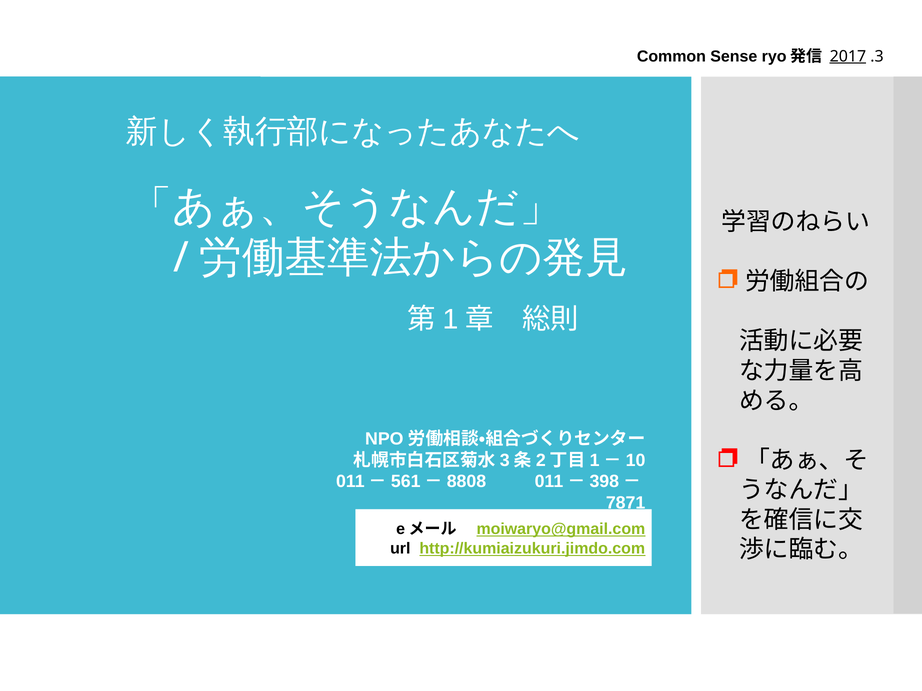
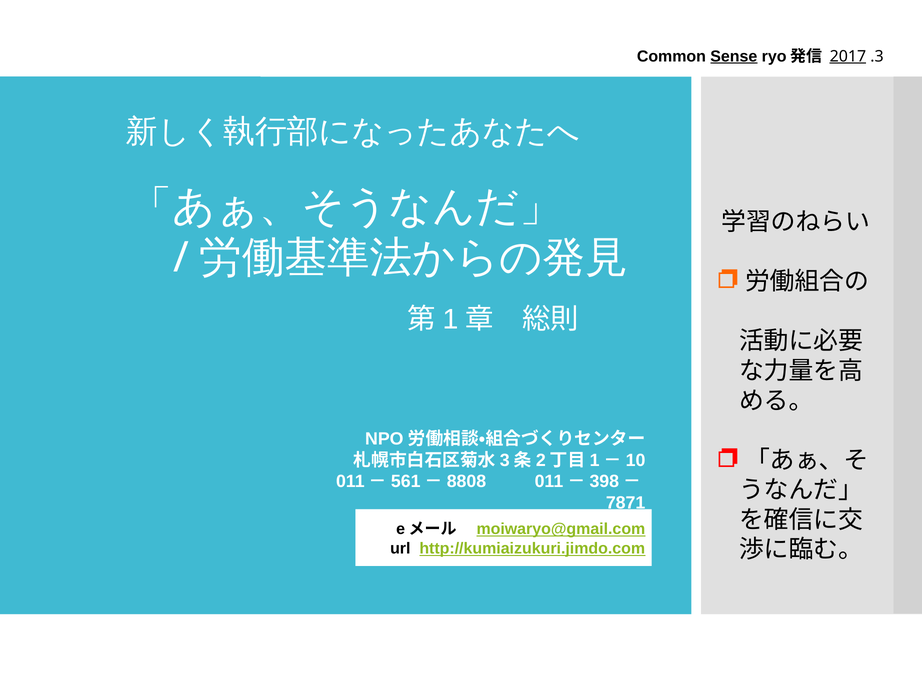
Sense underline: none -> present
